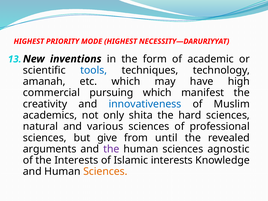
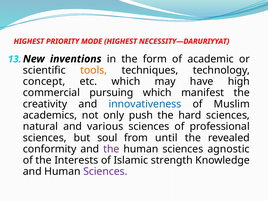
tools colour: blue -> orange
amanah: amanah -> concept
shita: shita -> push
give: give -> soul
arguments: arguments -> conformity
Islamic interests: interests -> strength
Sciences at (105, 172) colour: orange -> purple
